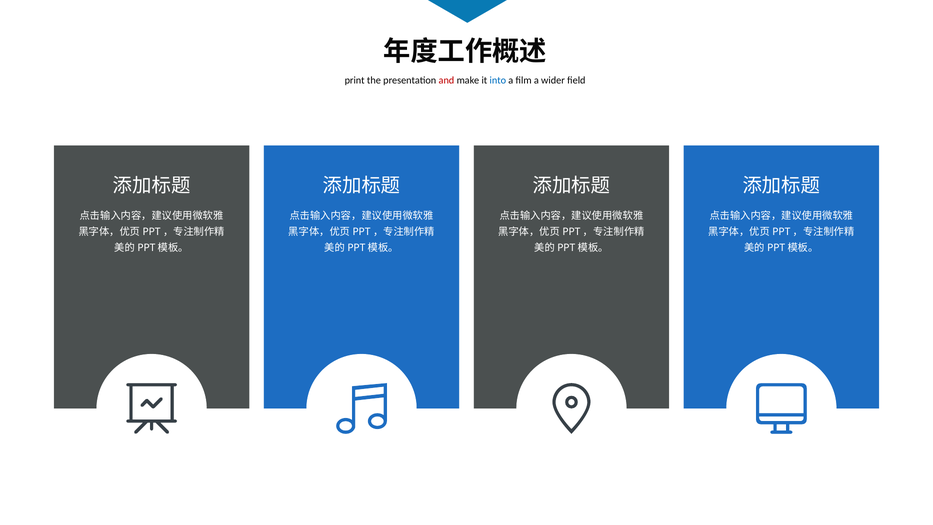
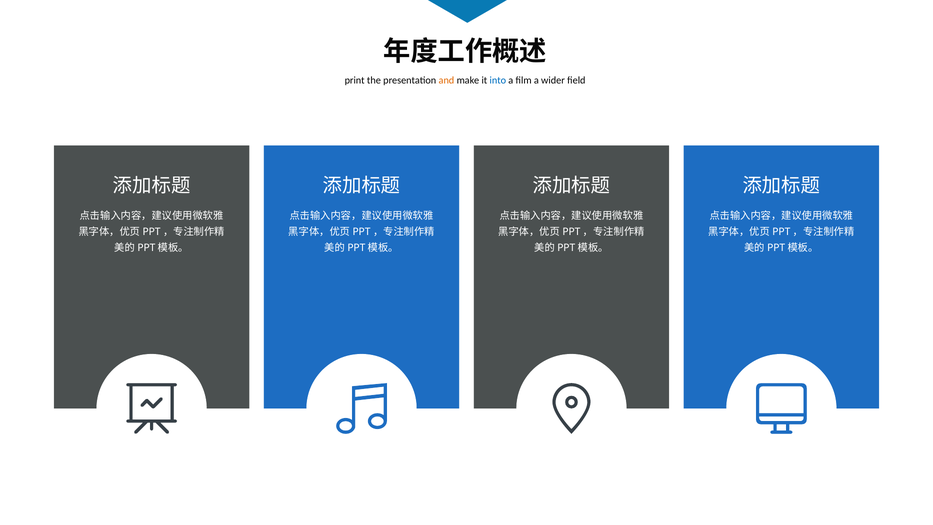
and colour: red -> orange
